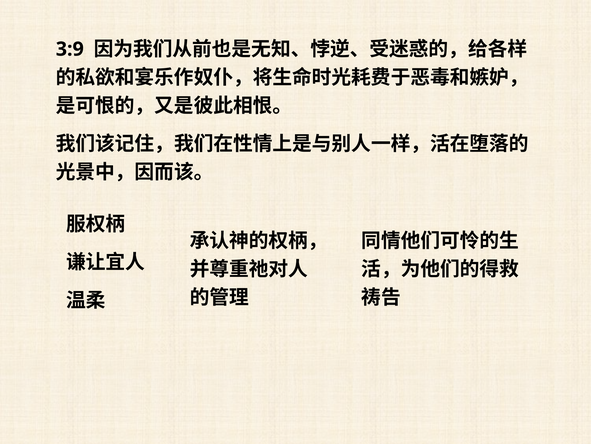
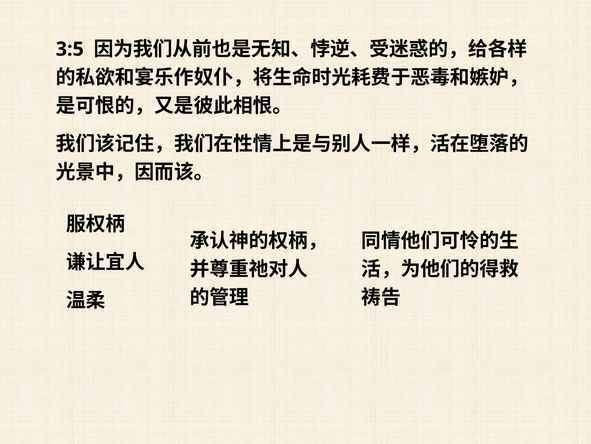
3:9: 3:9 -> 3:5
